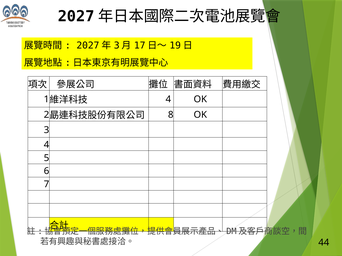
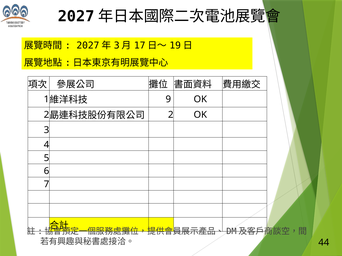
4 at (168, 100): 4 -> 9
8: 8 -> 2
